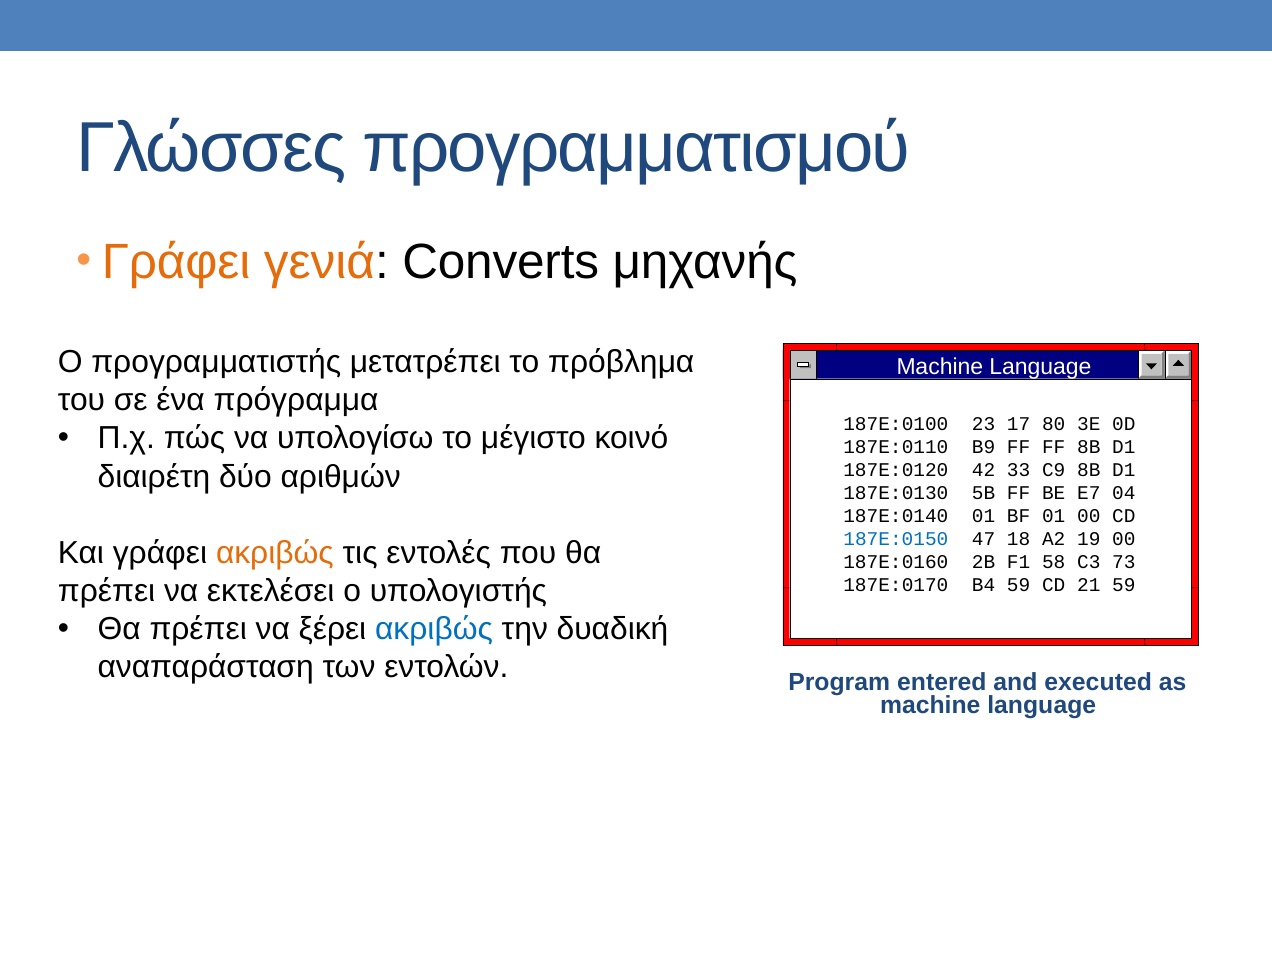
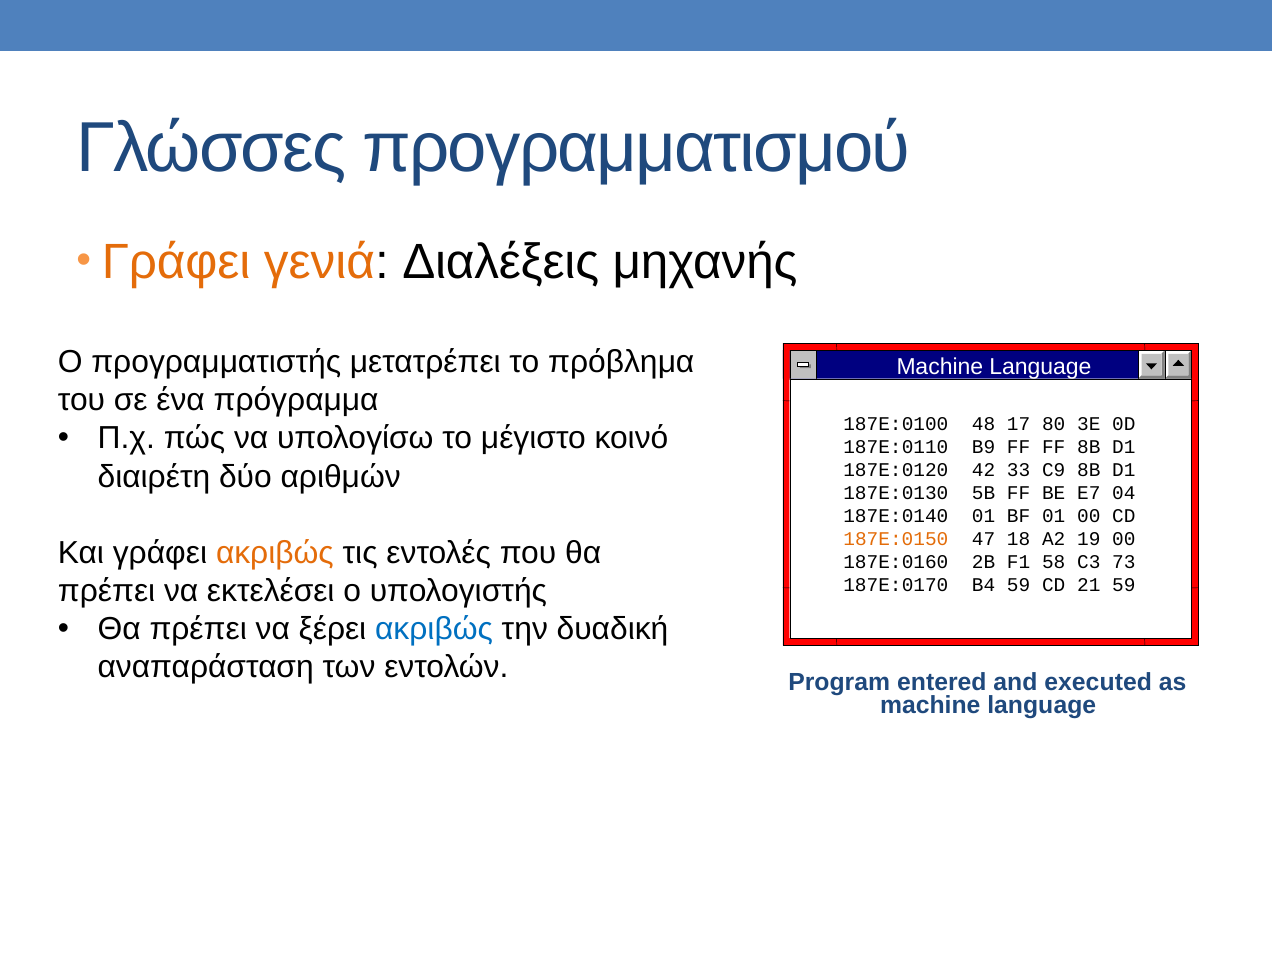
Converts: Converts -> Διαλέξεις
23: 23 -> 48
187E:0150 colour: blue -> orange
